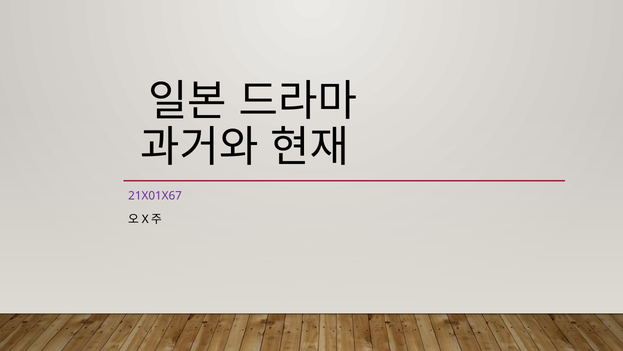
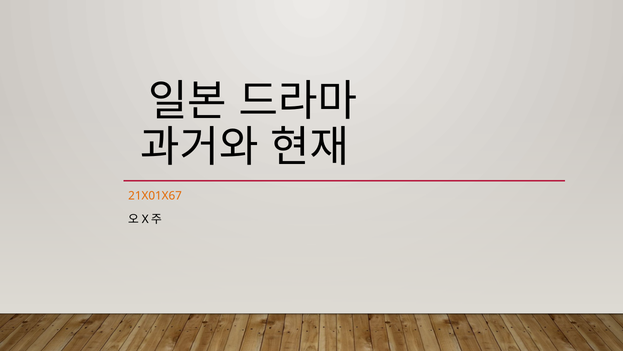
21X01X67 colour: purple -> orange
